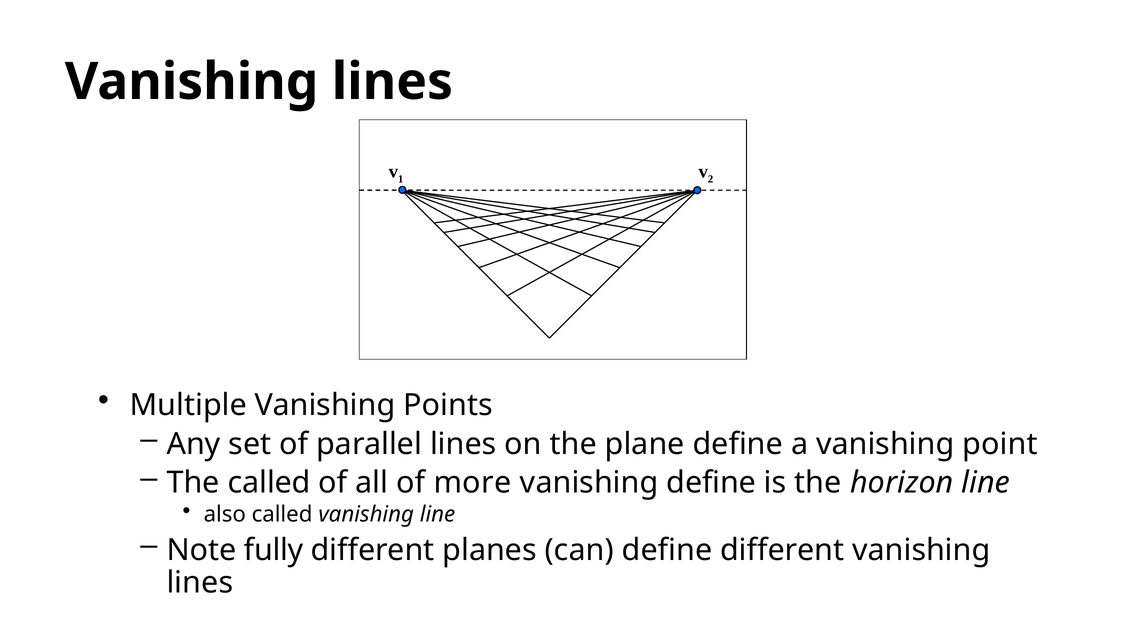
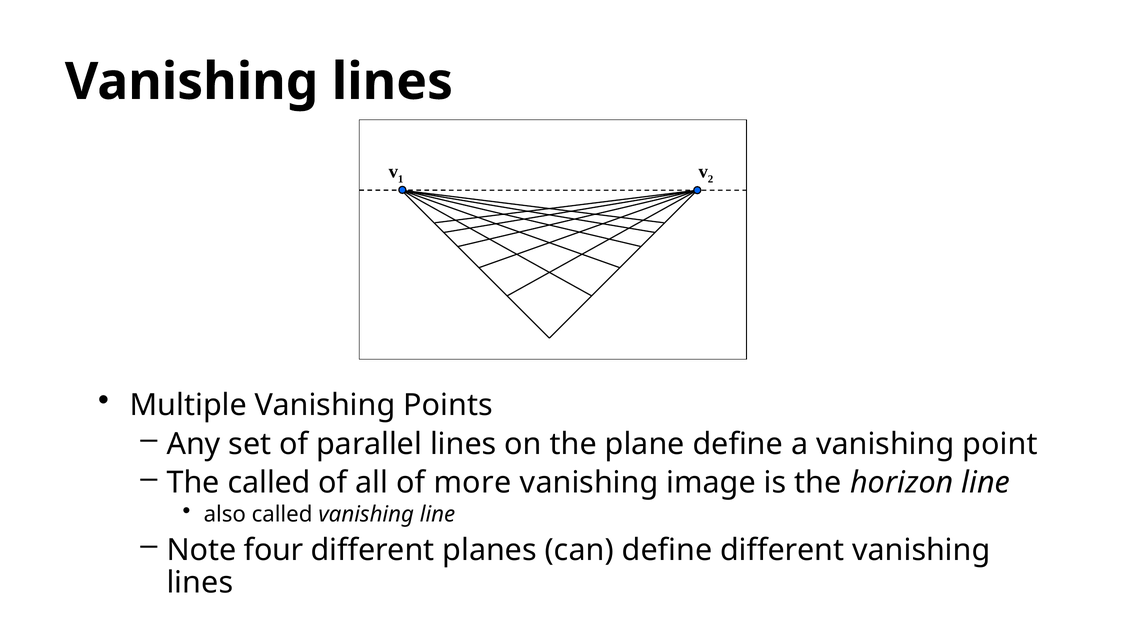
vanishing define: define -> image
fully: fully -> four
